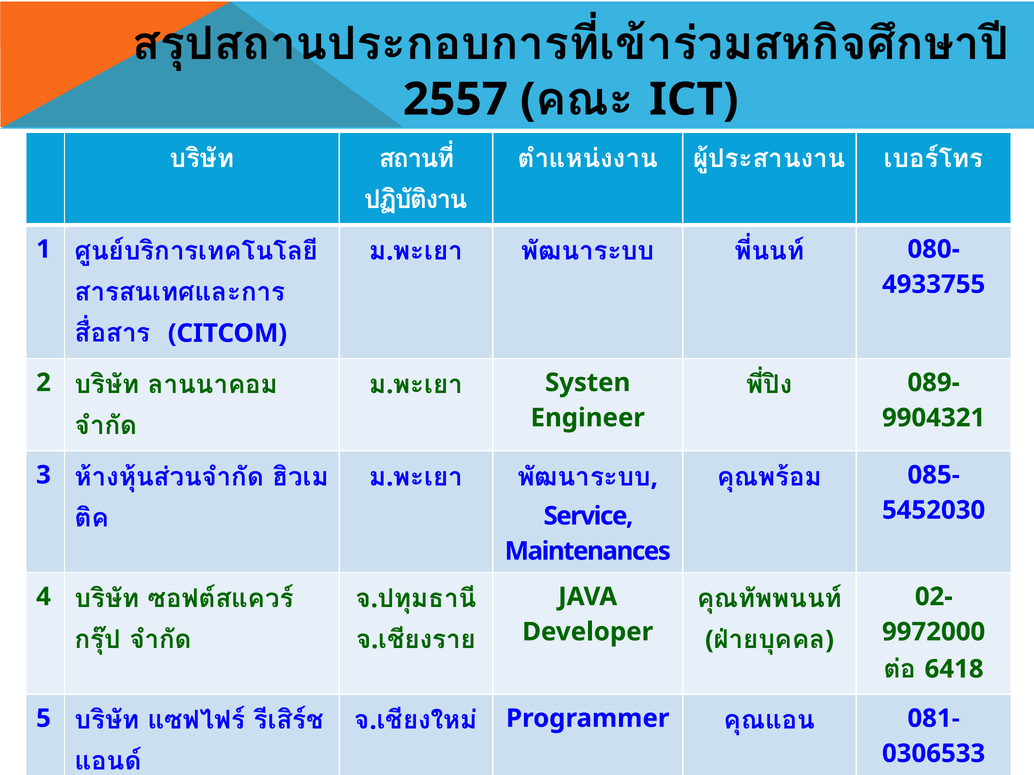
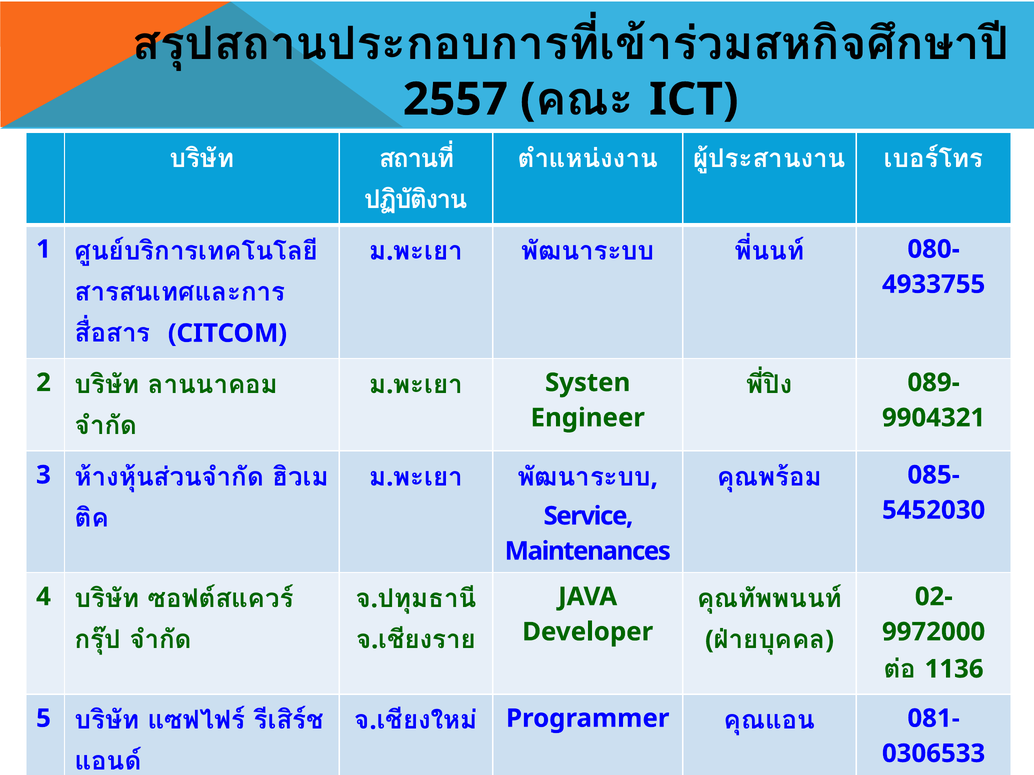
6418: 6418 -> 1136
